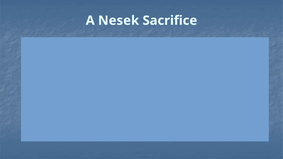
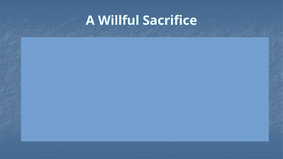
Nesek: Nesek -> Willful
